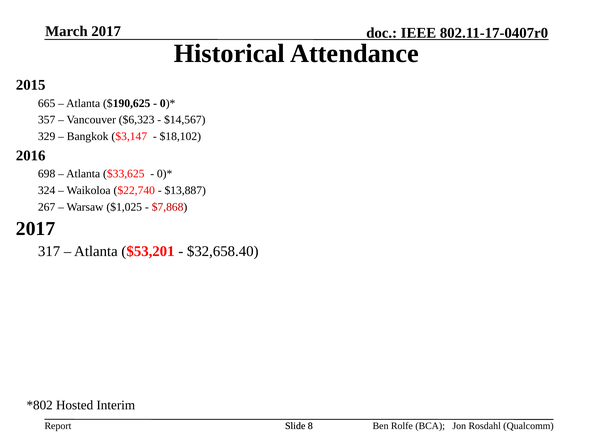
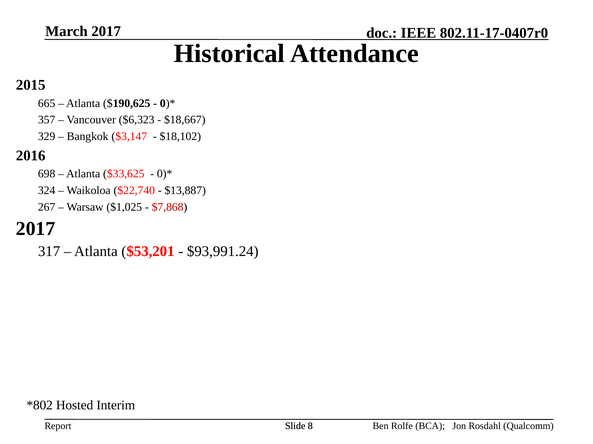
$14,567: $14,567 -> $18,667
$32,658.40: $32,658.40 -> $93,991.24
